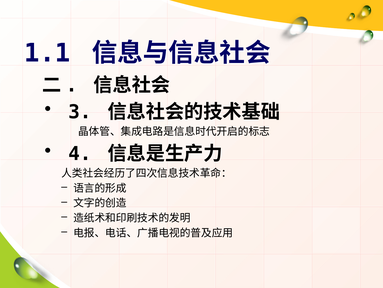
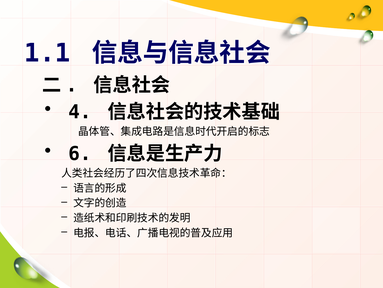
3: 3 -> 4
4: 4 -> 6
